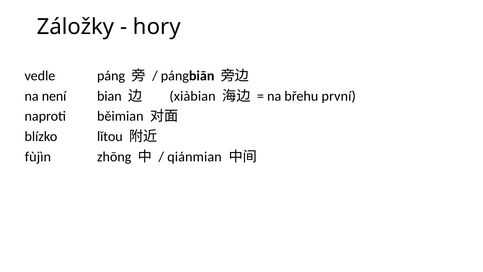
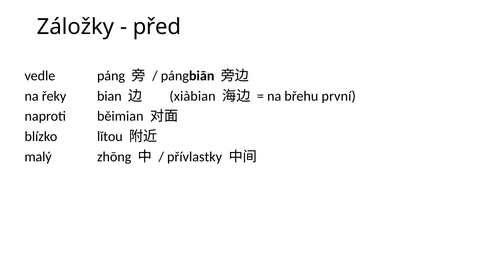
hory: hory -> před
není: není -> řeky
fùjìn: fùjìn -> malý
qiánmian: qiánmian -> přívlastky
